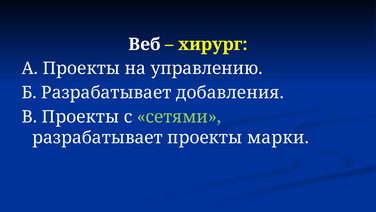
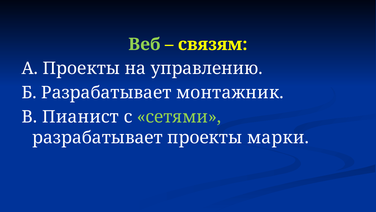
Веб colour: white -> light green
хирург: хирург -> связям
добавления: добавления -> монтажник
В Проекты: Проекты -> Пианист
